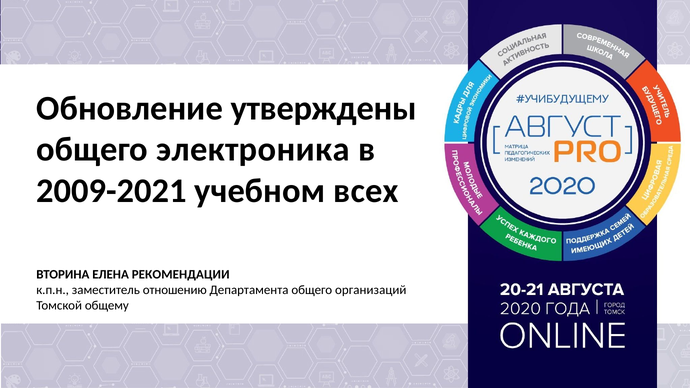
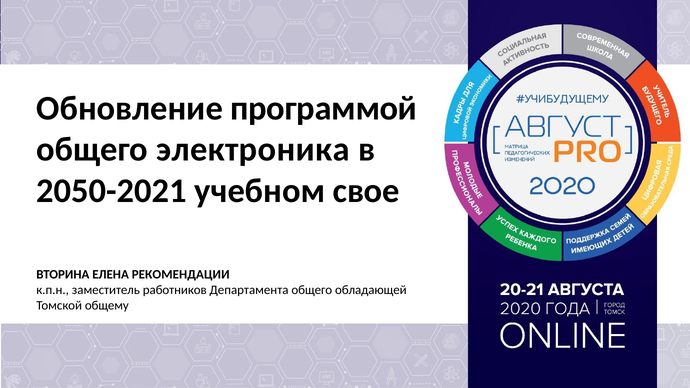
утверждены: утверждены -> программой
2009-2021: 2009-2021 -> 2050-2021
всех: всех -> свое
отношению: отношению -> работников
организаций: организаций -> обладающей
